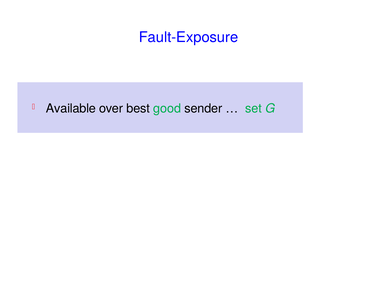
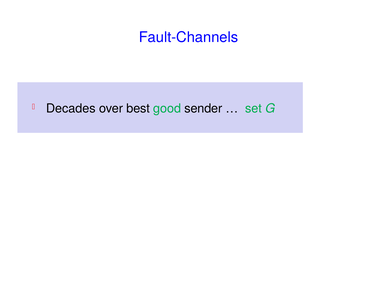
Fault-Exposure: Fault-Exposure -> Fault-Channels
Available: Available -> Decades
